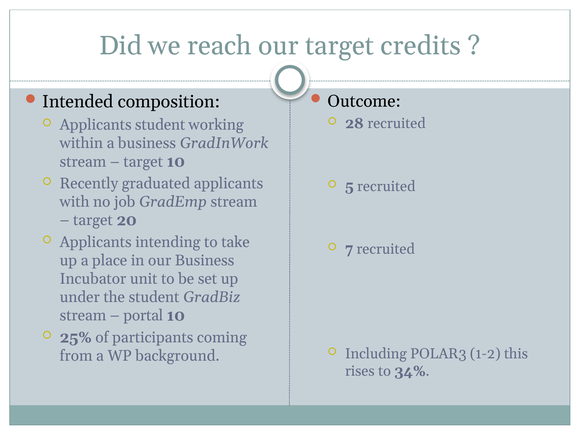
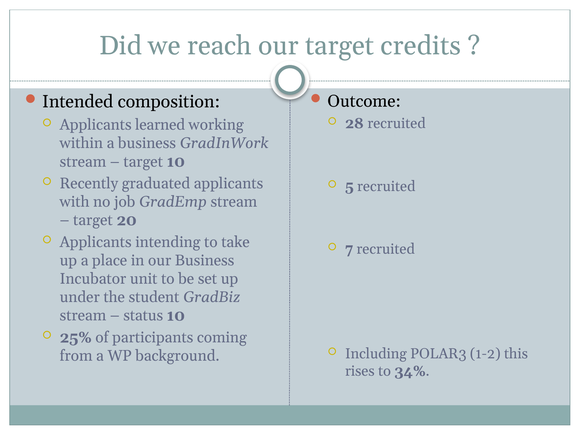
Applicants student: student -> learned
portal: portal -> status
